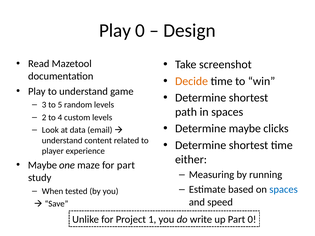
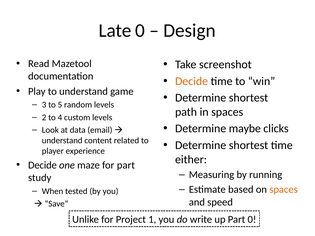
Play at (115, 30): Play -> Late
Maybe at (42, 165): Maybe -> Decide
spaces at (284, 190) colour: blue -> orange
